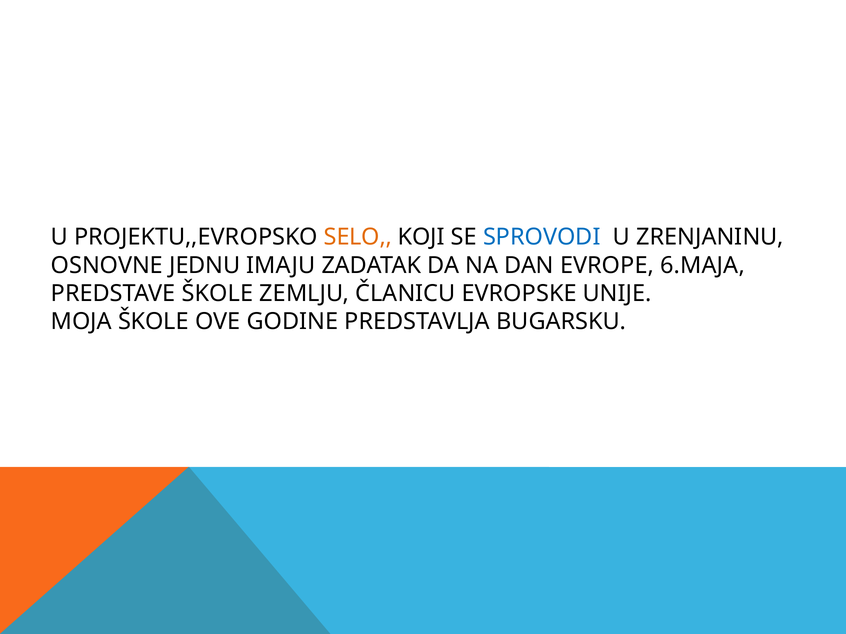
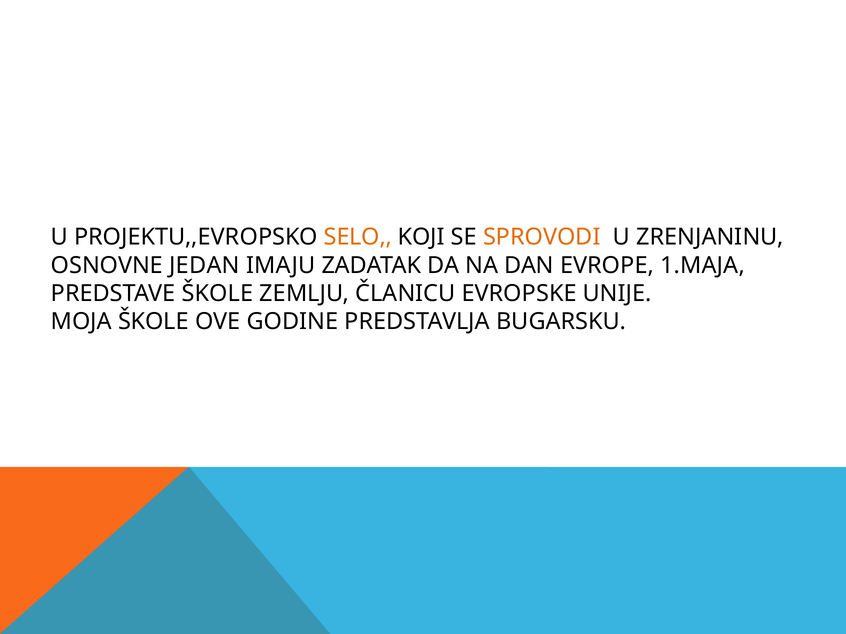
SPROVODI colour: blue -> orange
JEDNU: JEDNU -> JEDAN
6.MAJA: 6.MAJA -> 1.MAJA
